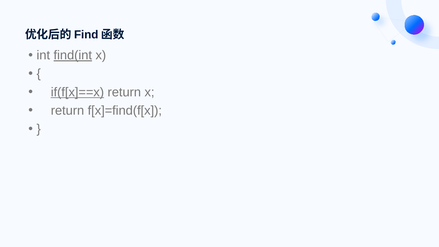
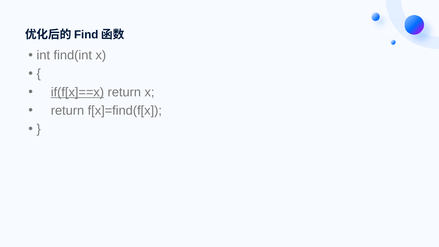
find(int underline: present -> none
